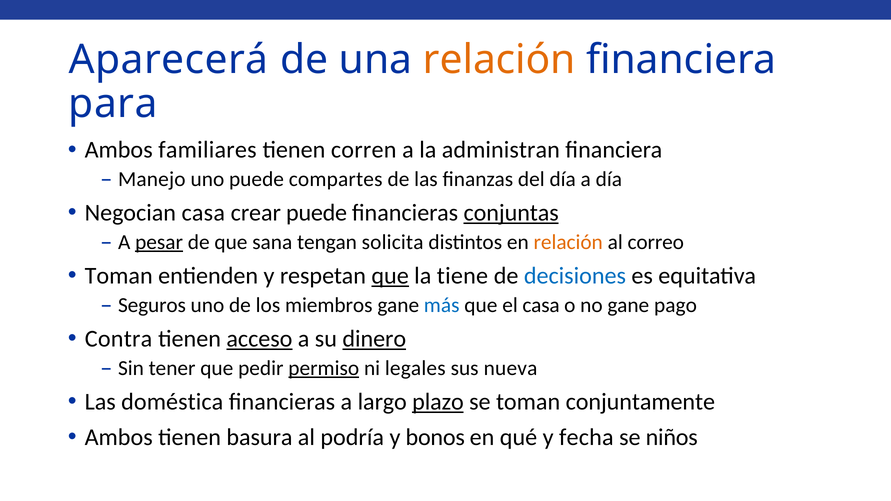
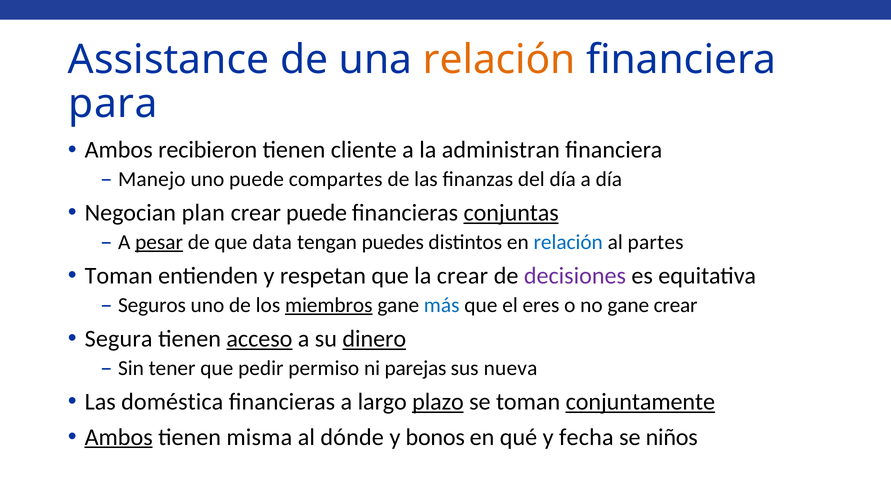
Aparecerá: Aparecerá -> Assistance
familiares: familiares -> recibieron
corren: corren -> cliente
Negocian casa: casa -> plan
sana: sana -> data
solicita: solicita -> puedes
relación at (568, 242) colour: orange -> blue
correo: correo -> partes
que at (390, 276) underline: present -> none
la tiene: tiene -> crear
decisiones colour: blue -> purple
miembros underline: none -> present
el casa: casa -> eres
gane pago: pago -> crear
Contra: Contra -> Segura
permiso underline: present -> none
legales: legales -> parejas
conjuntamente underline: none -> present
Ambos at (119, 437) underline: none -> present
basura: basura -> misma
podría: podría -> dónde
